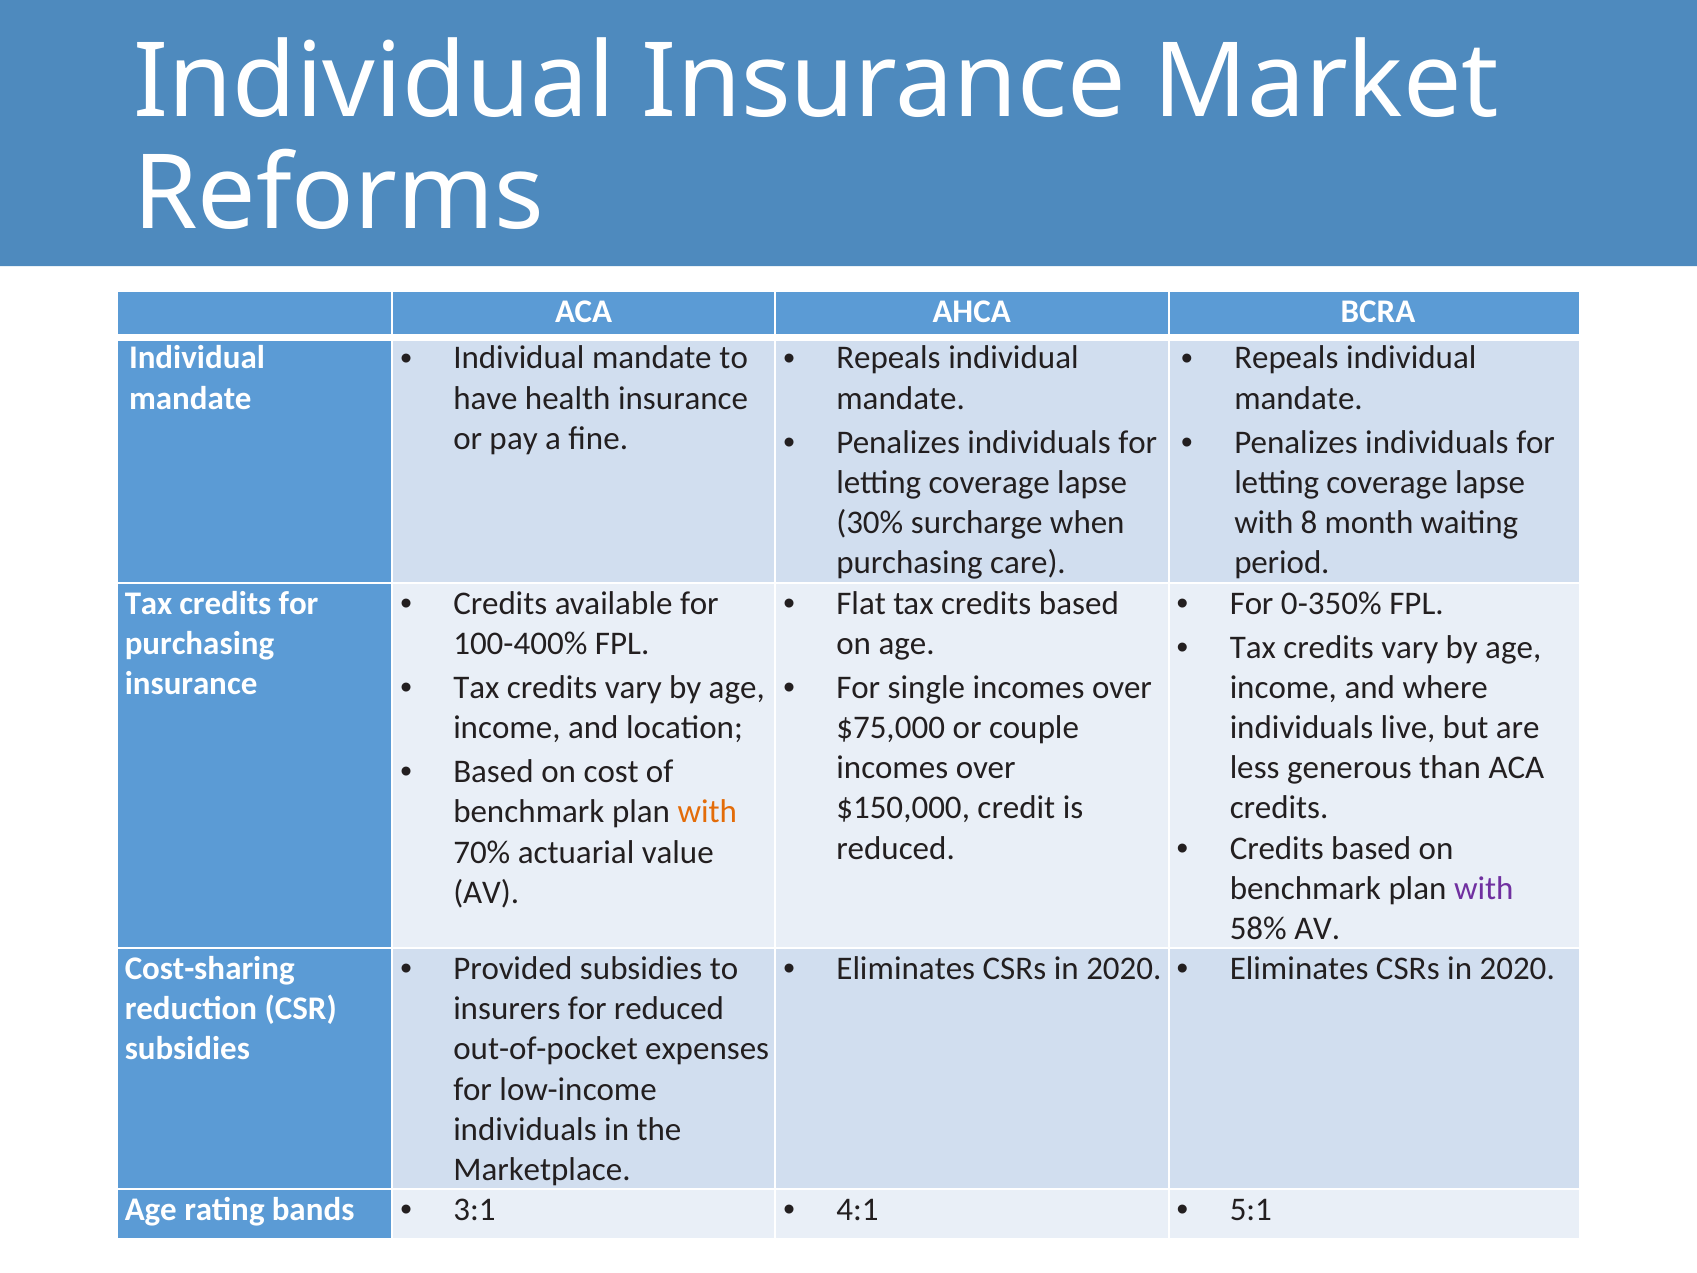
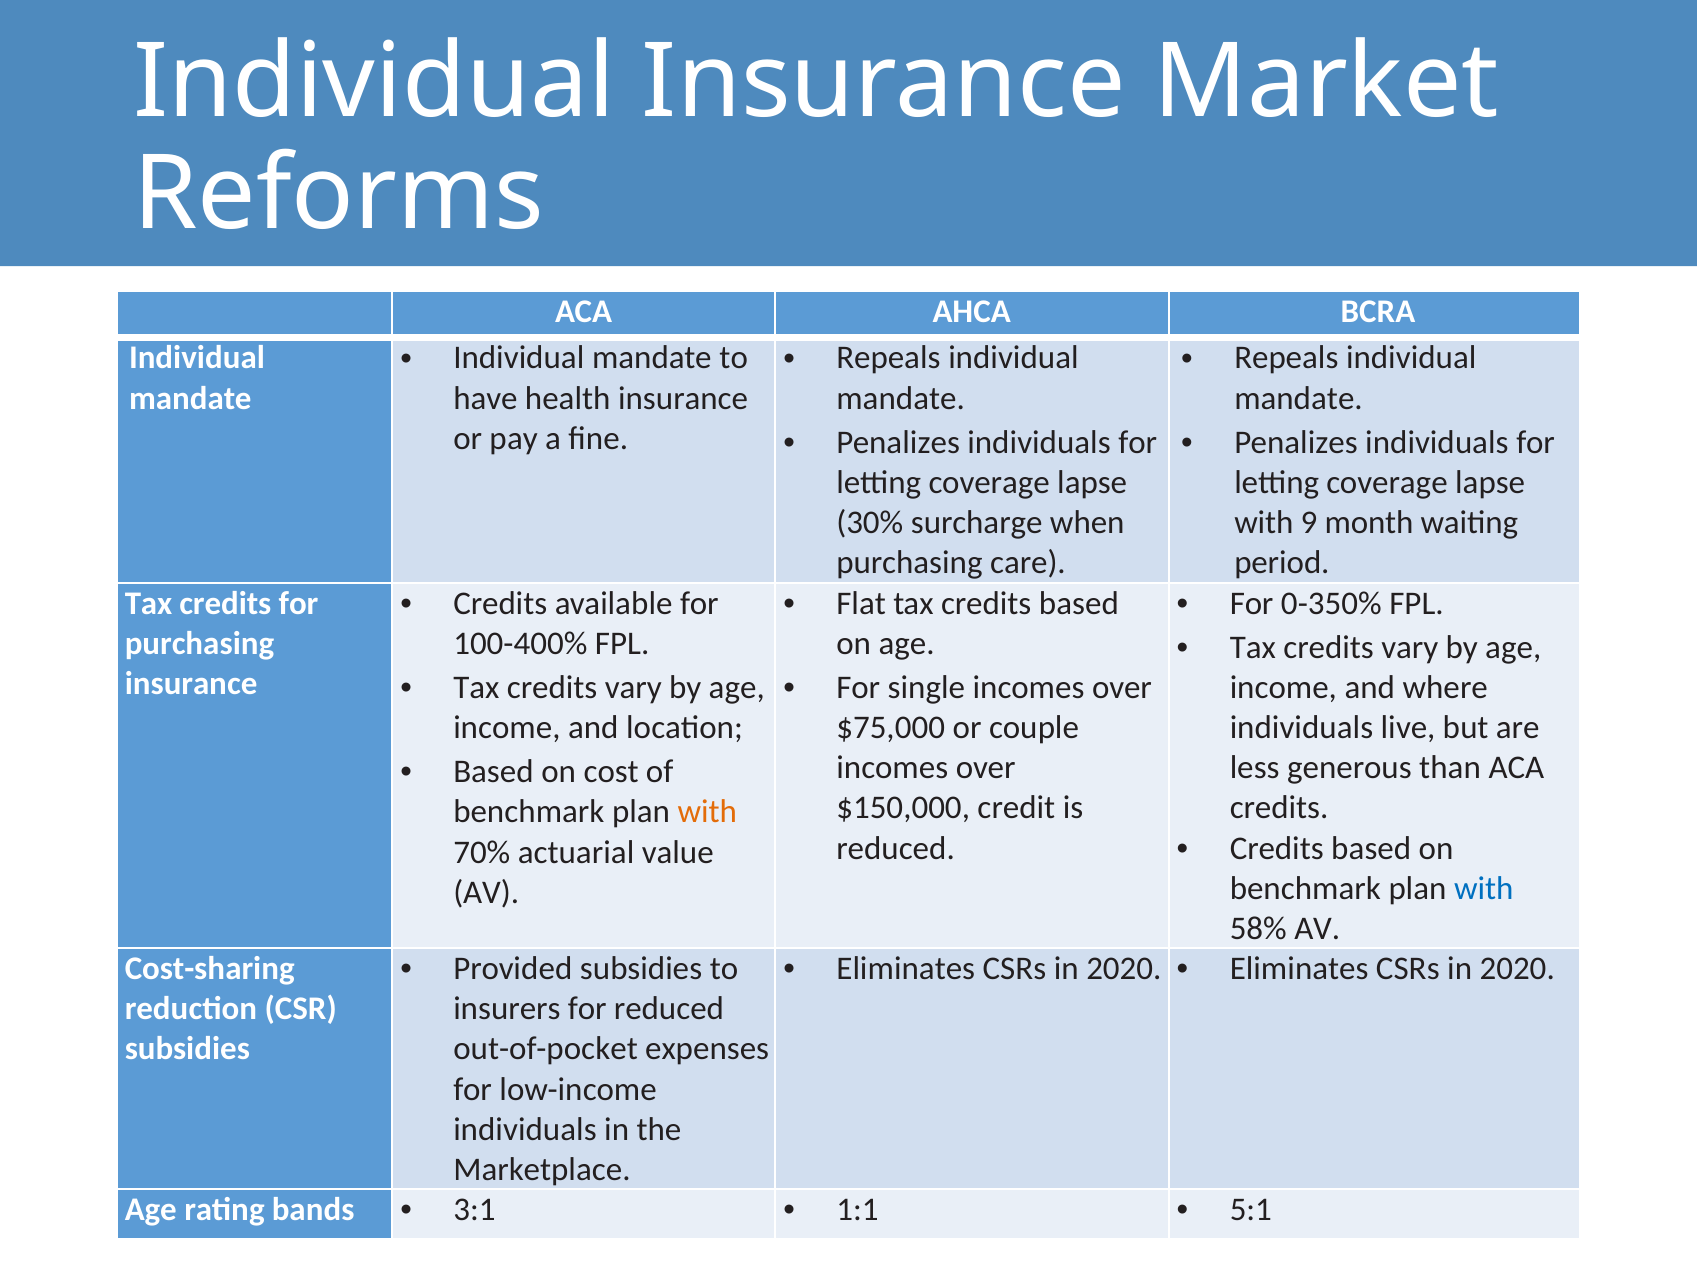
8: 8 -> 9
with at (1484, 888) colour: purple -> blue
4:1: 4:1 -> 1:1
